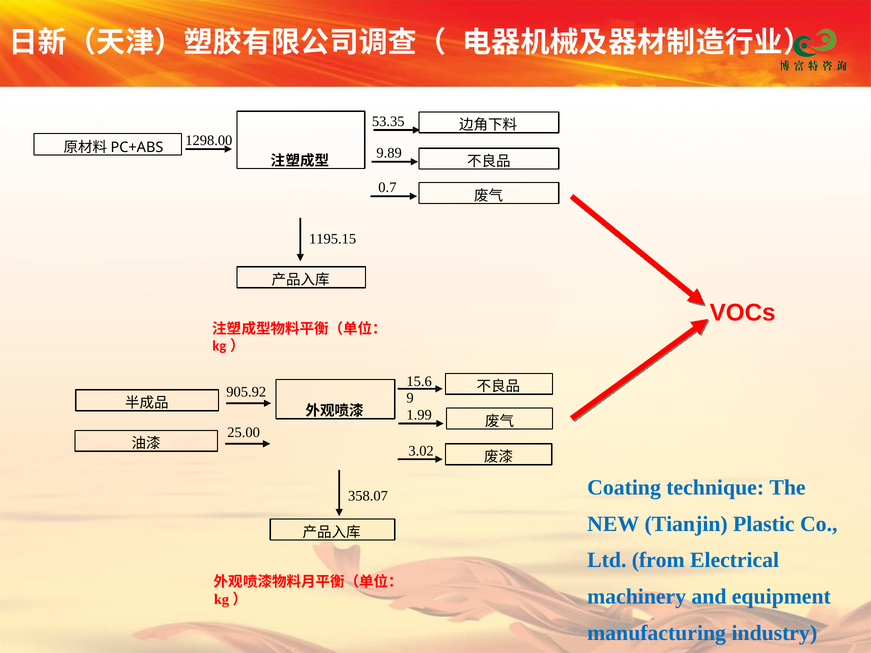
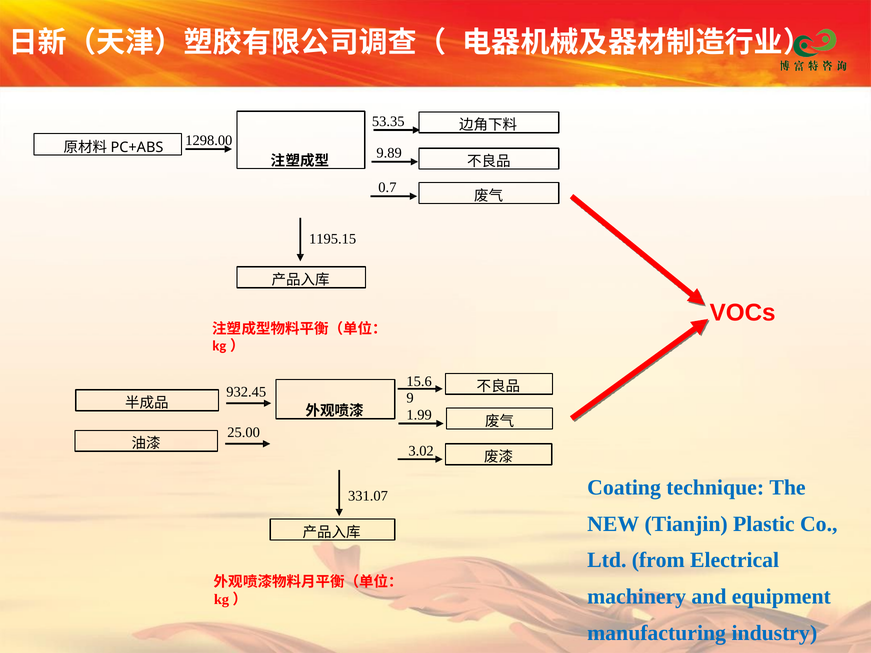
905.92: 905.92 -> 932.45
358.07: 358.07 -> 331.07
